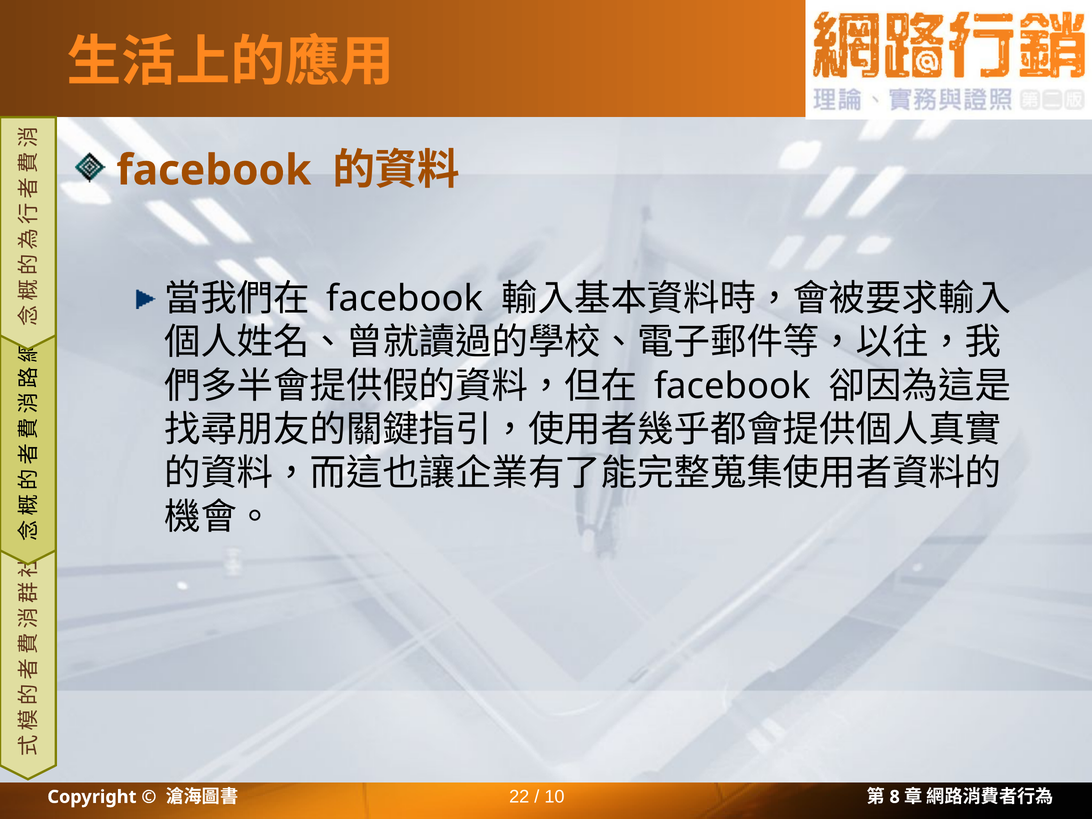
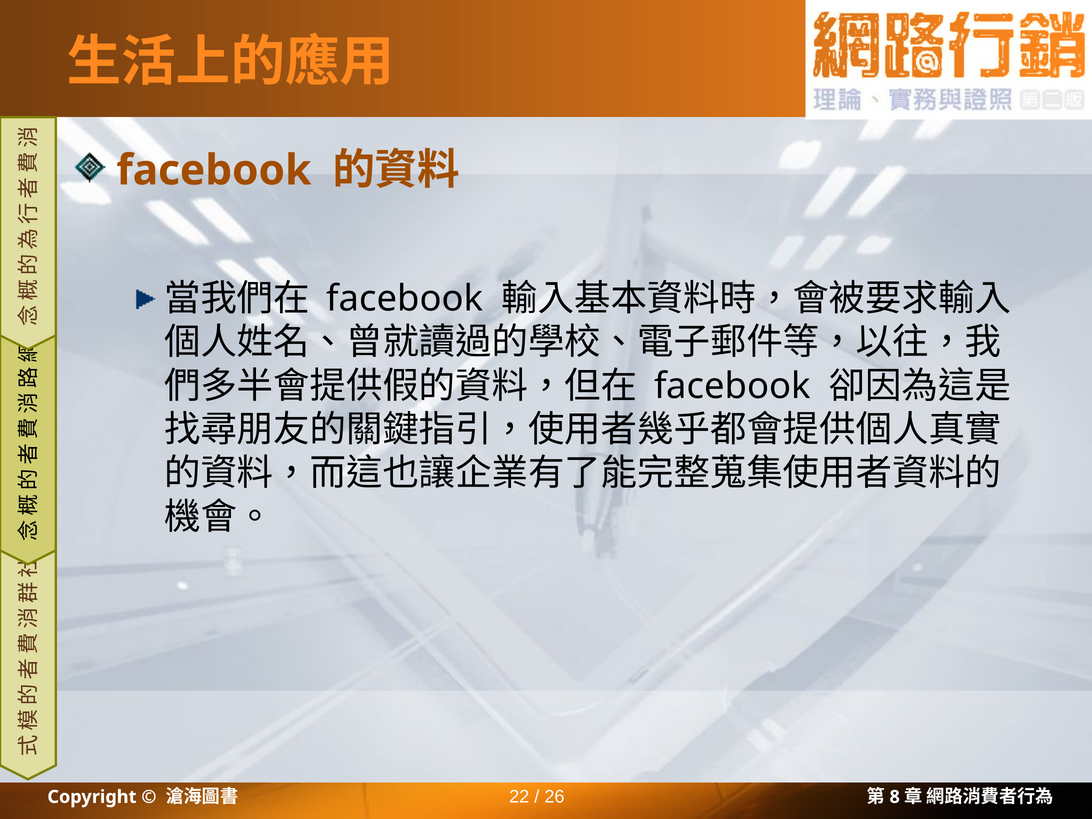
10: 10 -> 26
